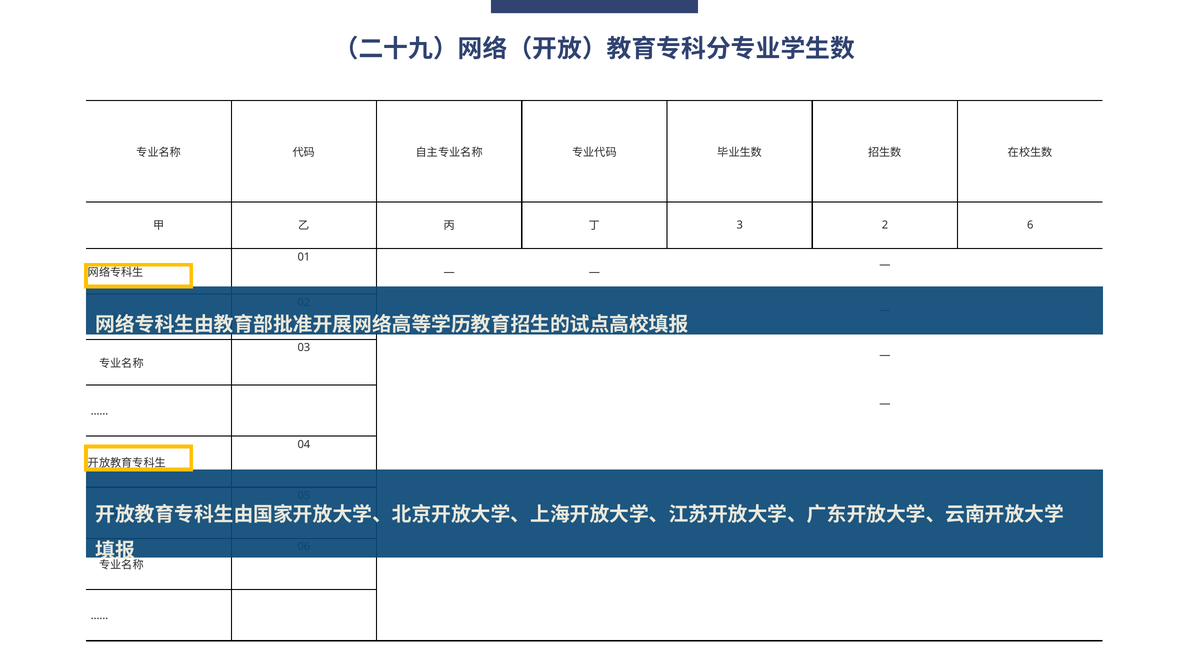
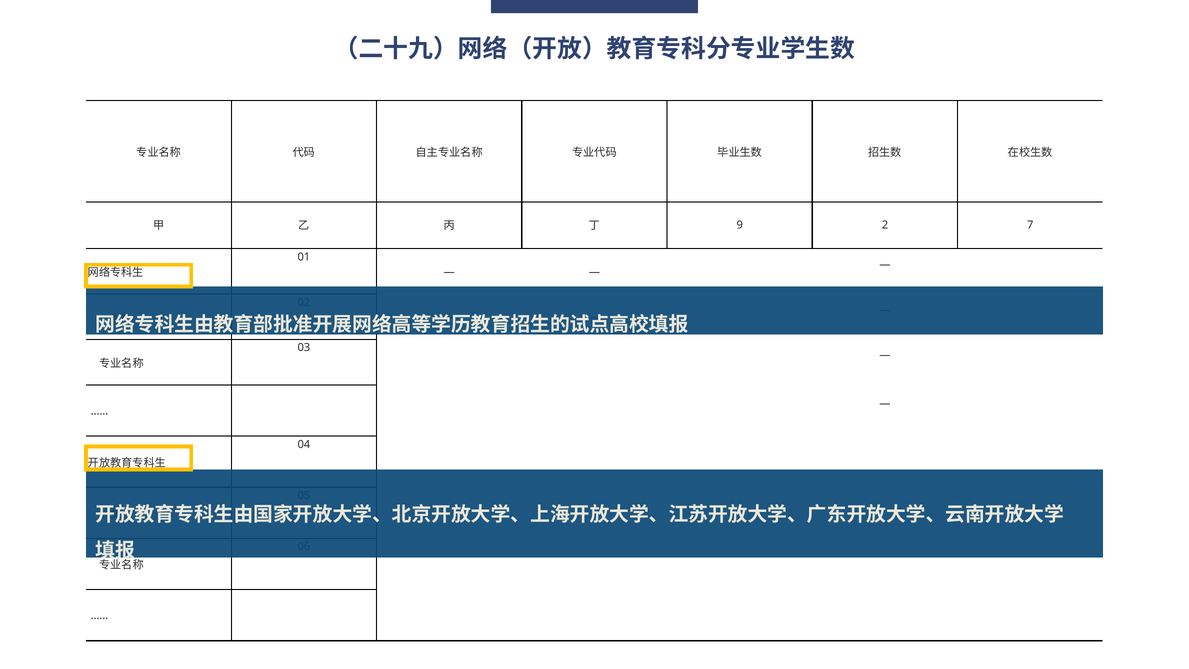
3: 3 -> 9
6: 6 -> 7
